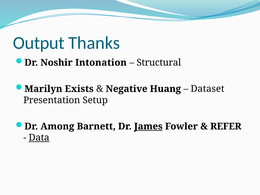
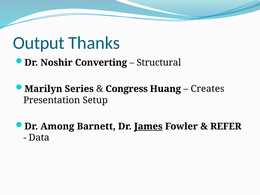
Intonation: Intonation -> Converting
Exists: Exists -> Series
Negative: Negative -> Congress
Dataset: Dataset -> Creates
Data underline: present -> none
